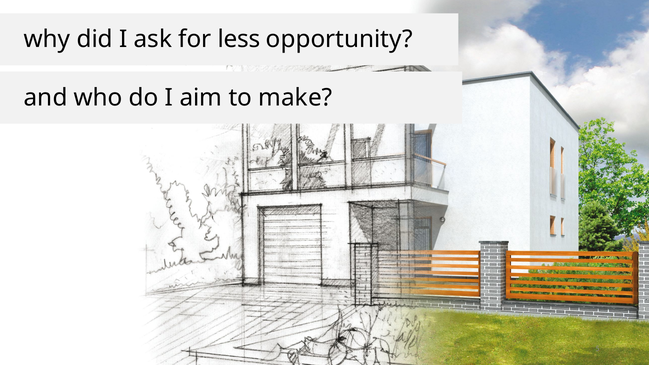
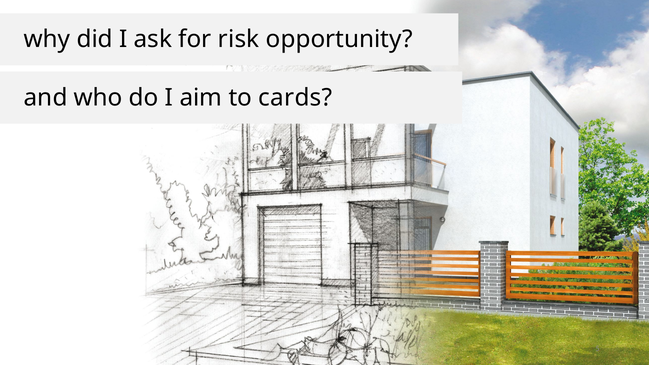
less: less -> risk
make: make -> cards
